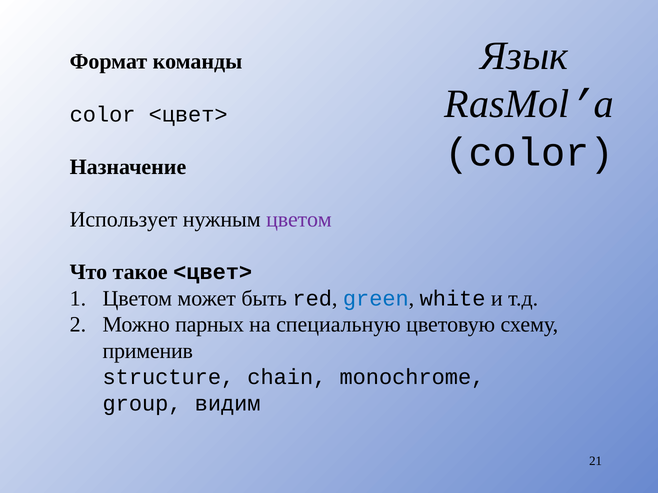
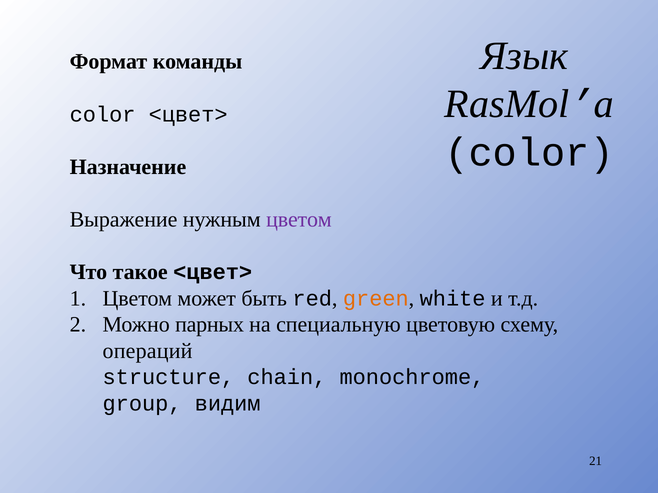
Использует: Использует -> Выражение
green colour: blue -> orange
применив: применив -> операций
